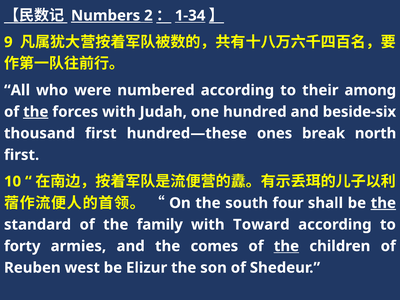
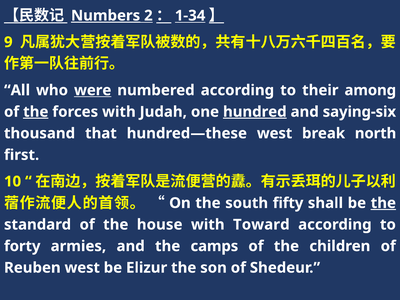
were underline: none -> present
hundred underline: none -> present
beside-six: beside-six -> saying-six
thousand first: first -> that
hundred—these ones: ones -> west
four: four -> fifty
family: family -> house
comes: comes -> camps
the at (286, 246) underline: present -> none
